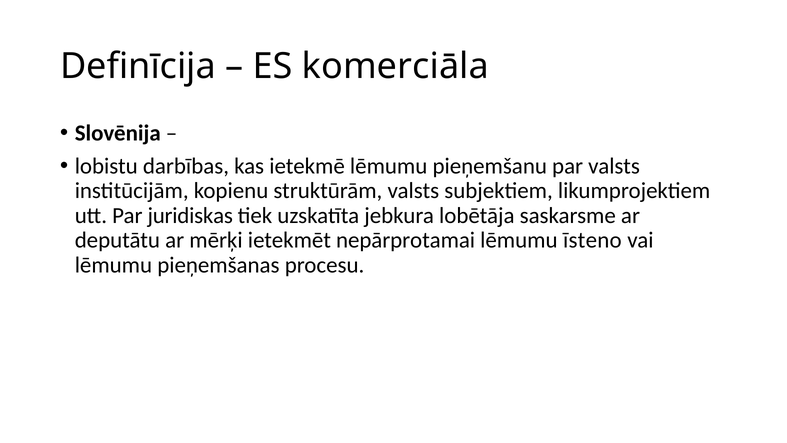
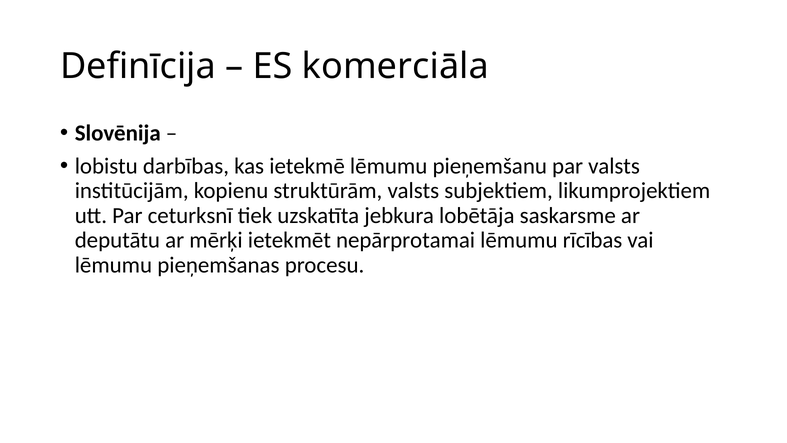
juridiskas: juridiskas -> ceturksnī
īsteno: īsteno -> rīcības
